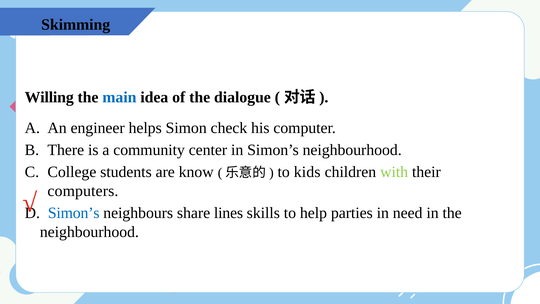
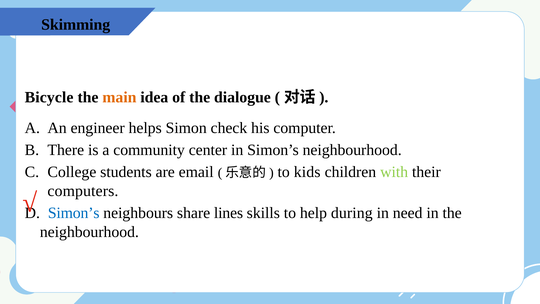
Willing: Willing -> Bicycle
main colour: blue -> orange
know: know -> email
parties: parties -> during
